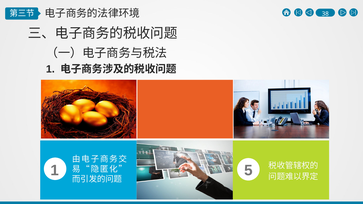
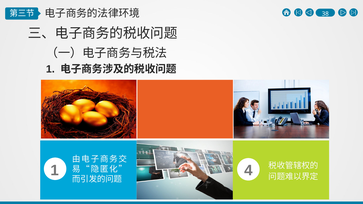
5: 5 -> 4
